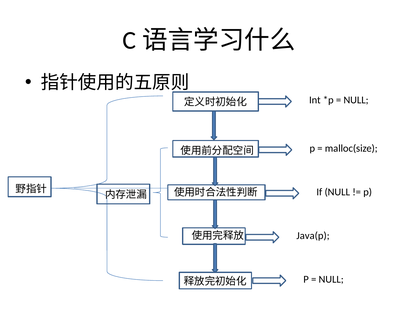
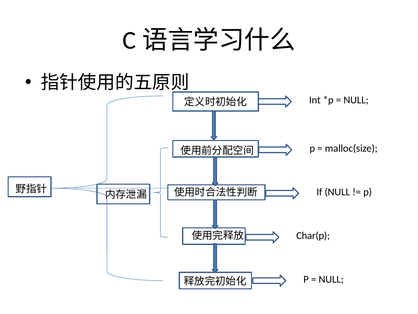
Java(p: Java(p -> Char(p
